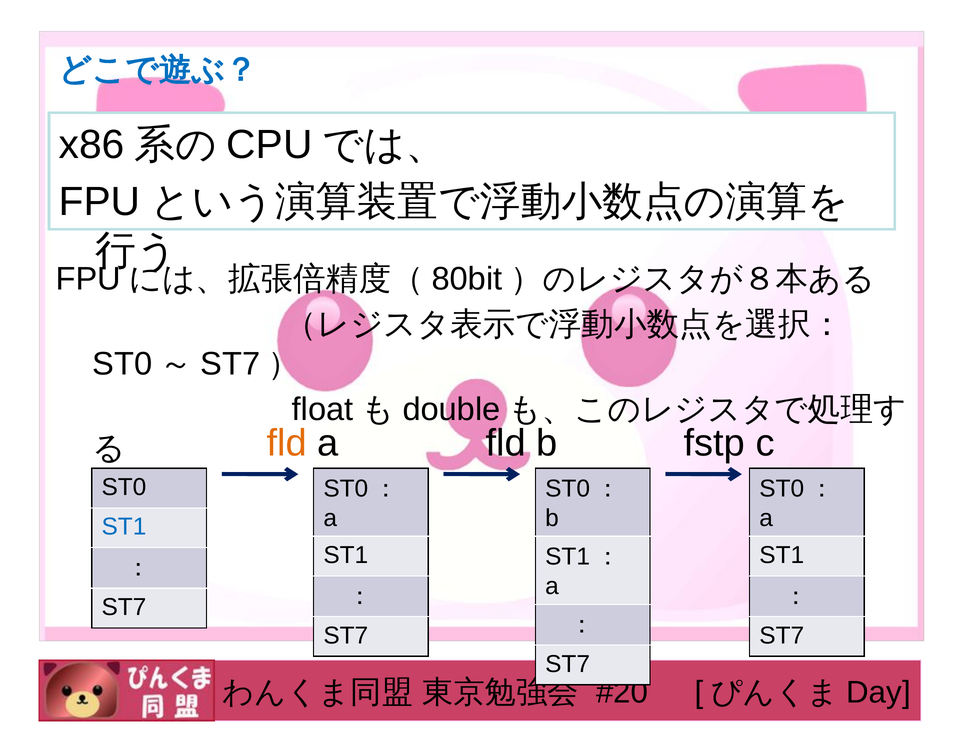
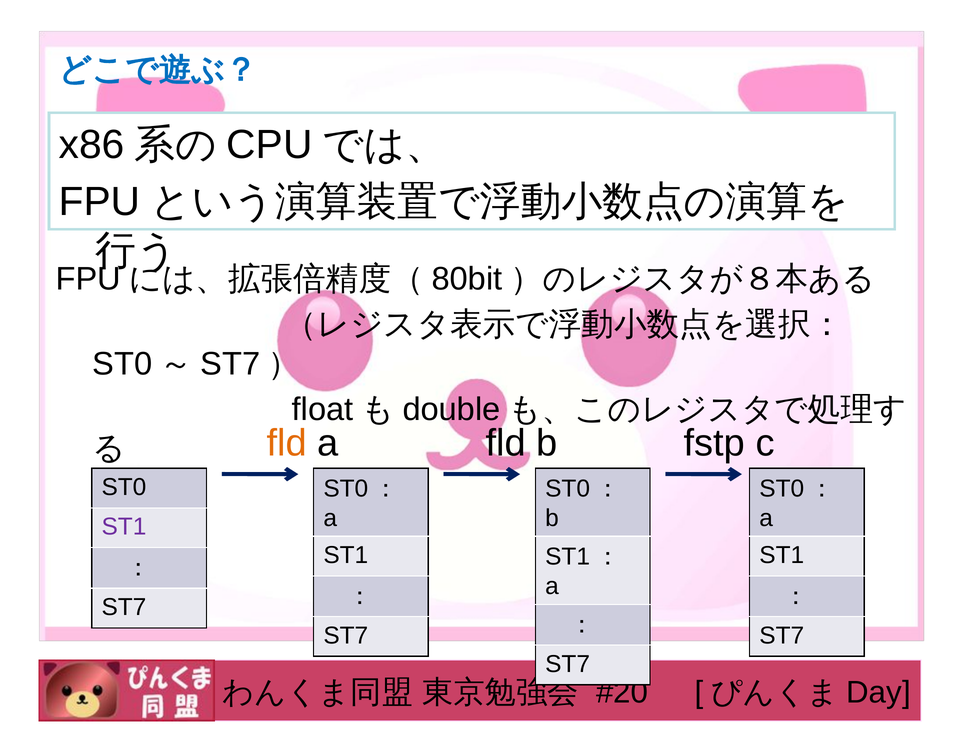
ST1 at (124, 527) colour: blue -> purple
